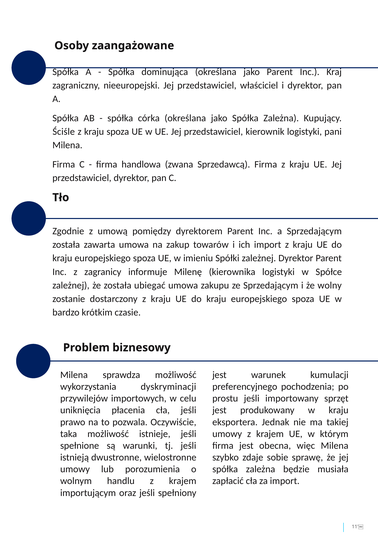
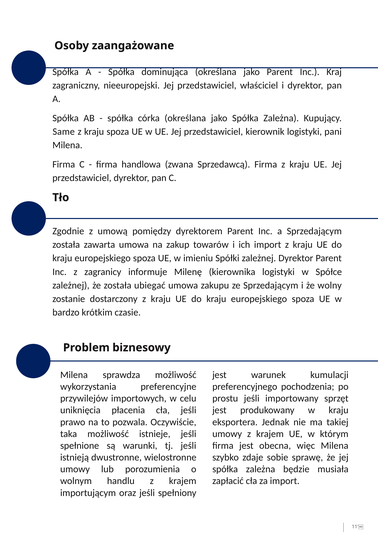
Ściśle: Ściśle -> Same
dyskryminacji: dyskryminacji -> preferencyjne
